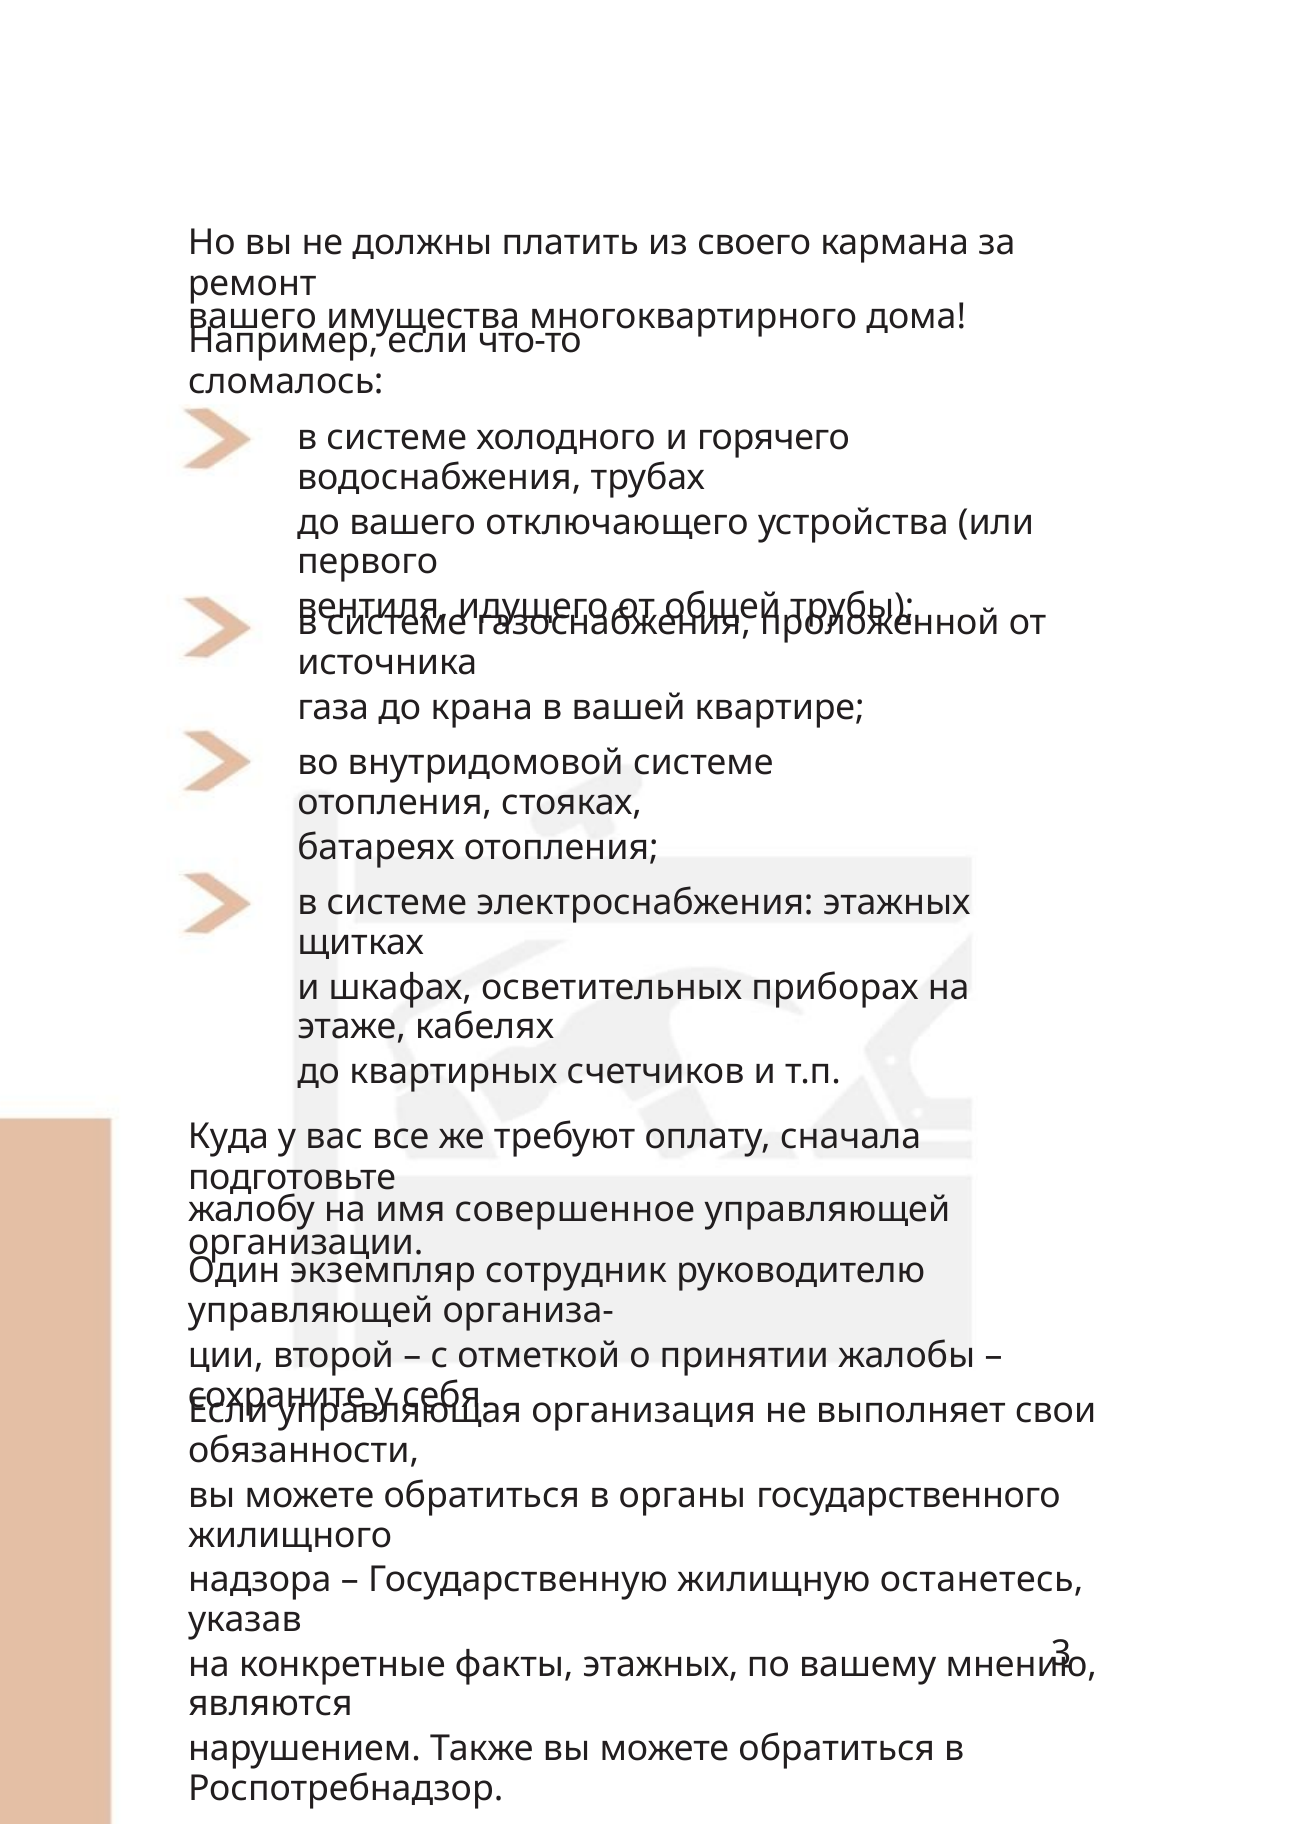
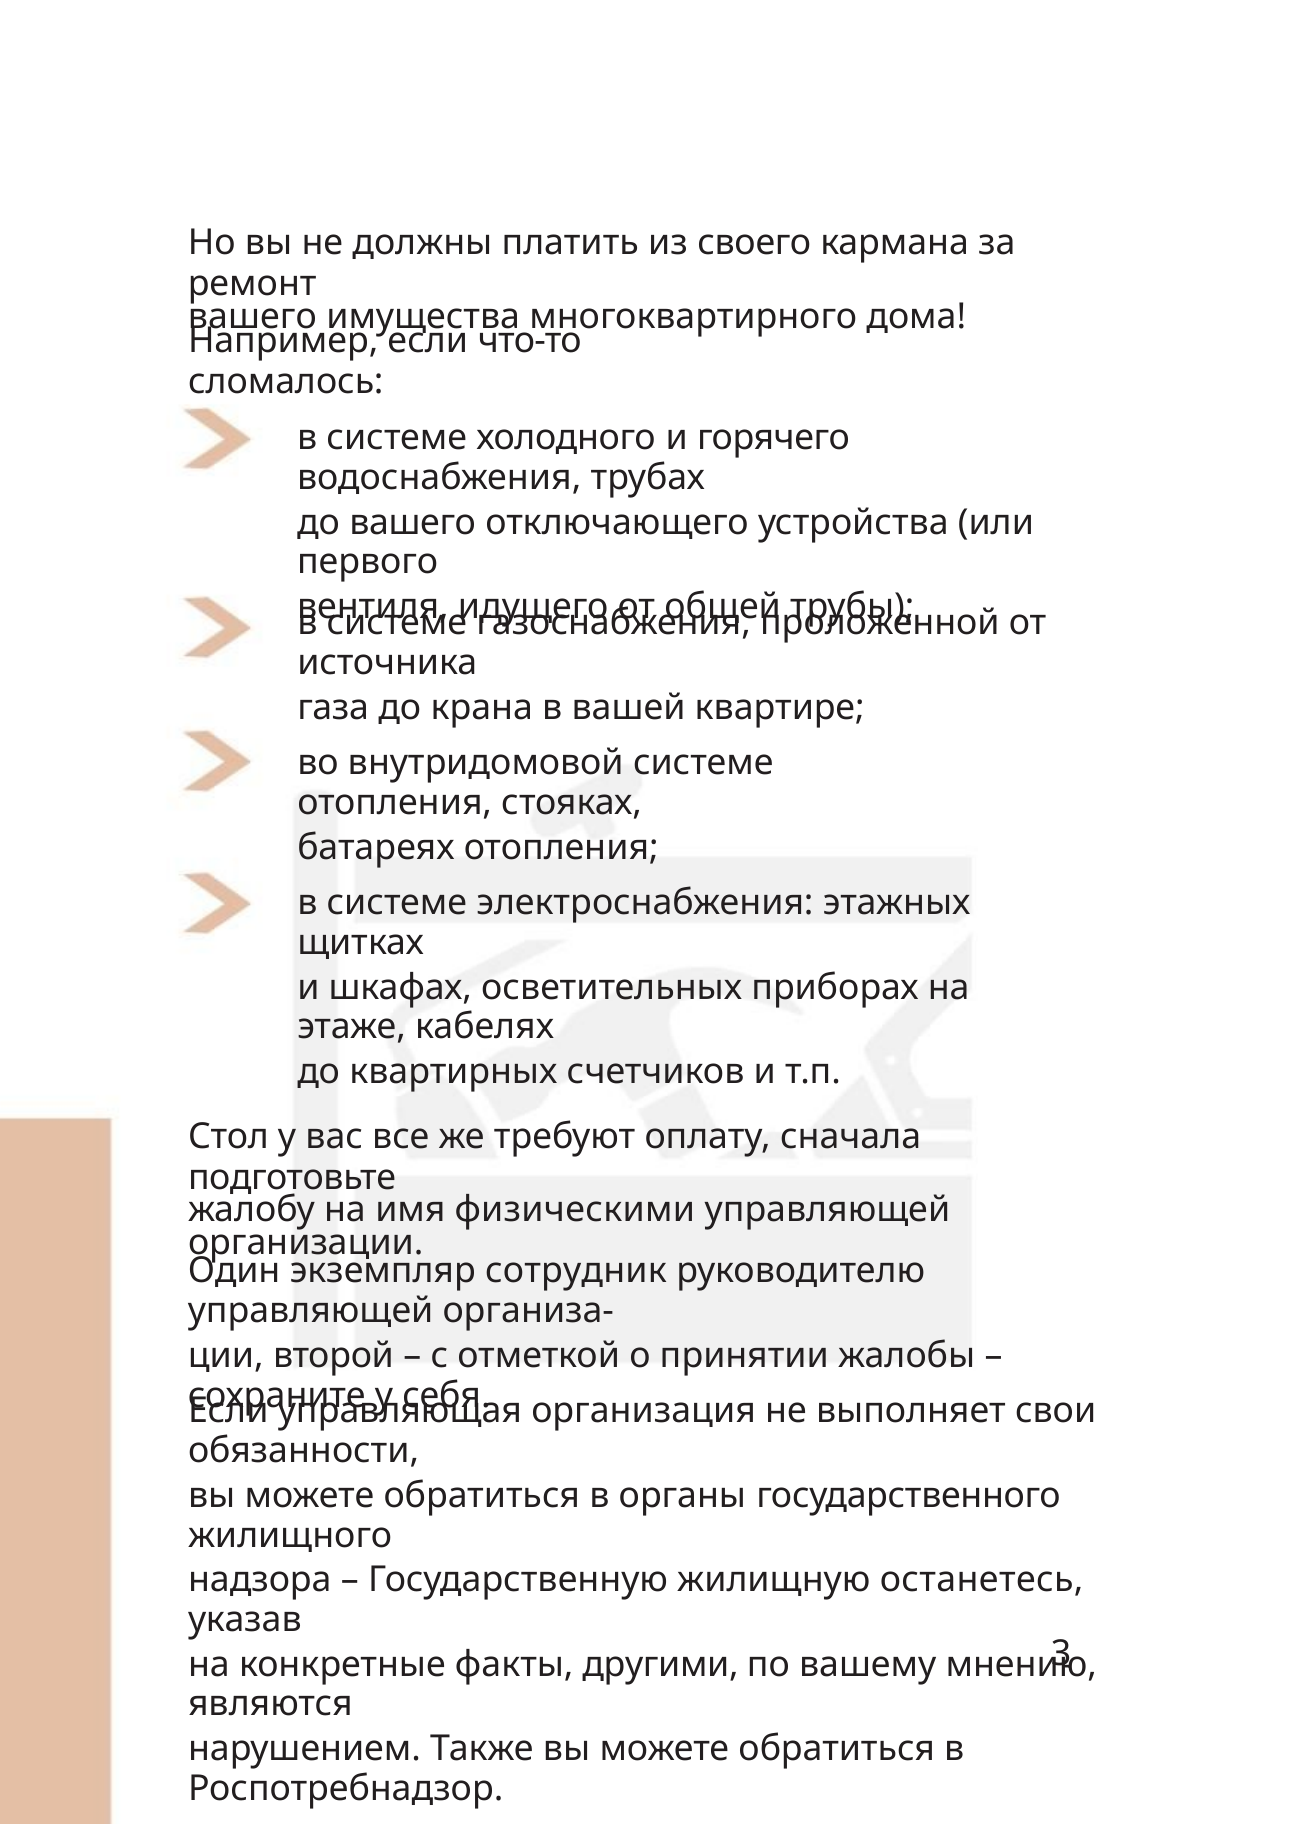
Куда: Куда -> Стол
совершенное: совершенное -> физическими
факты этажных: этажных -> другими
